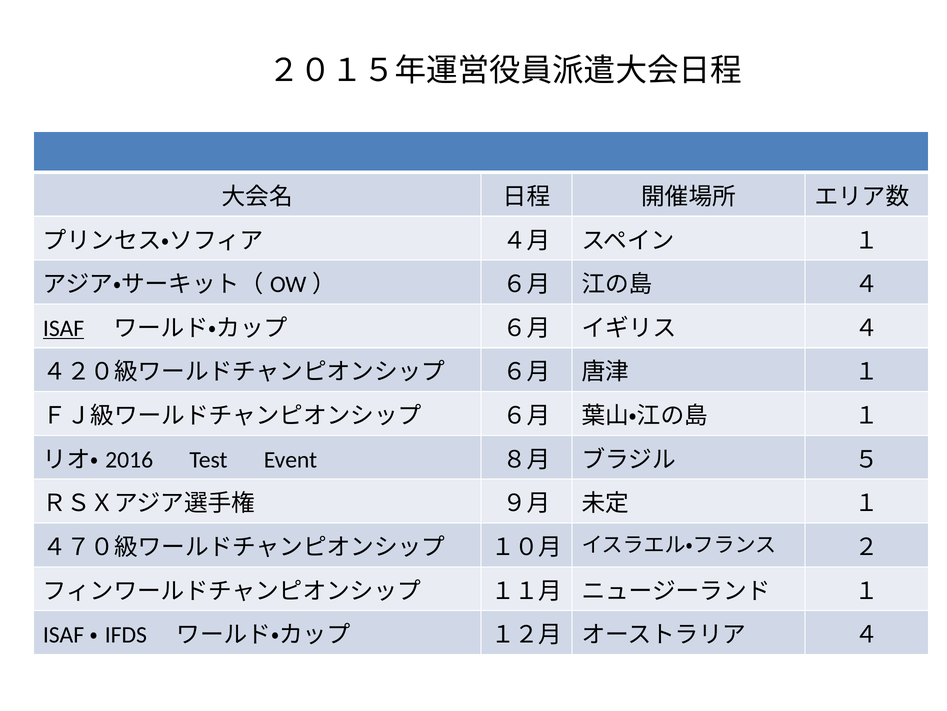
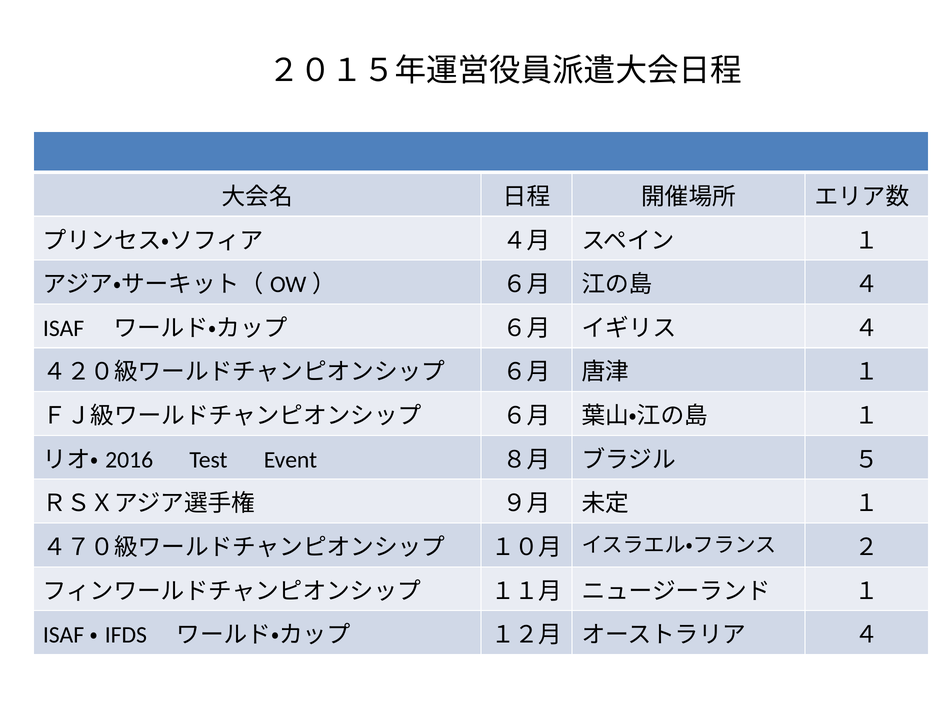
ISAF underline: present -> none
